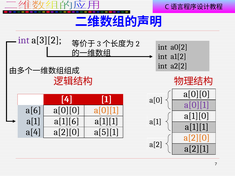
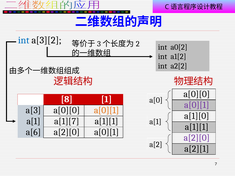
int at (24, 40) colour: purple -> blue
4: 4 -> 8
a[6: a[6 -> a[3
a[1][6: a[1][6 -> a[1][7
a[4: a[4 -> a[6
a[2][0 a[5][1: a[5][1 -> a[0][1
a[2][0 at (197, 138) colour: orange -> purple
